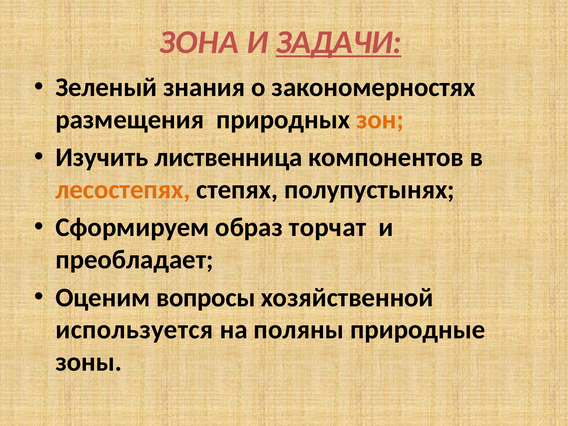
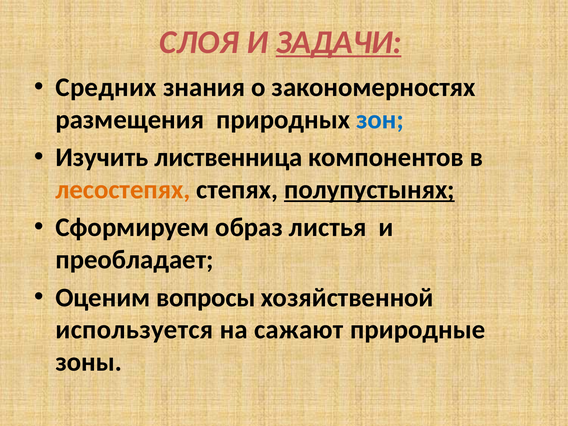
ЗОНА: ЗОНА -> СЛОЯ
Зеленый: Зеленый -> Средних
зон colour: orange -> blue
полупустынях underline: none -> present
торчат: торчат -> листья
поляны: поляны -> сажают
